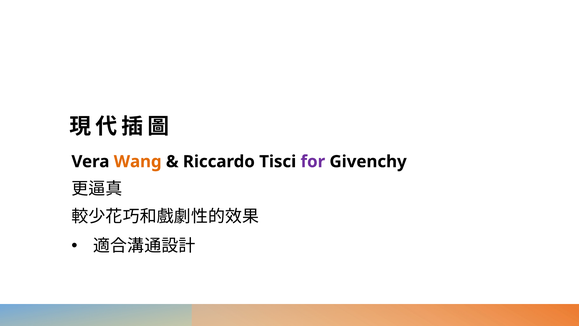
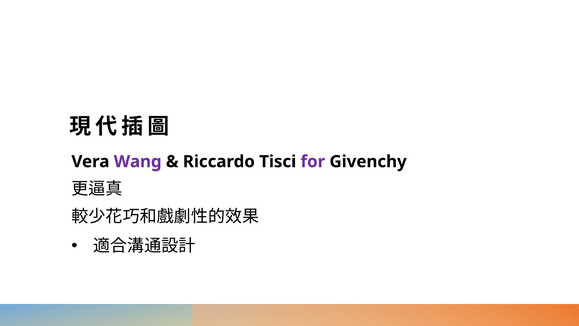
Wang colour: orange -> purple
